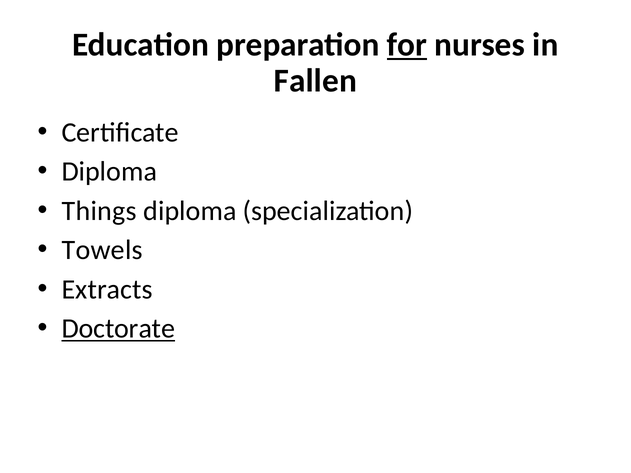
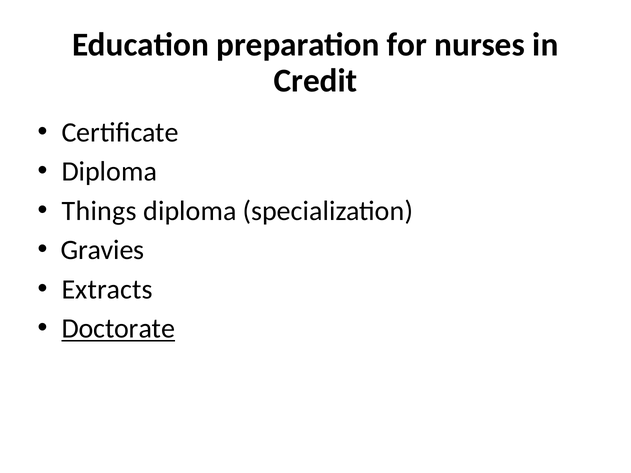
for underline: present -> none
Fallen: Fallen -> Credit
Towels: Towels -> Gravies
